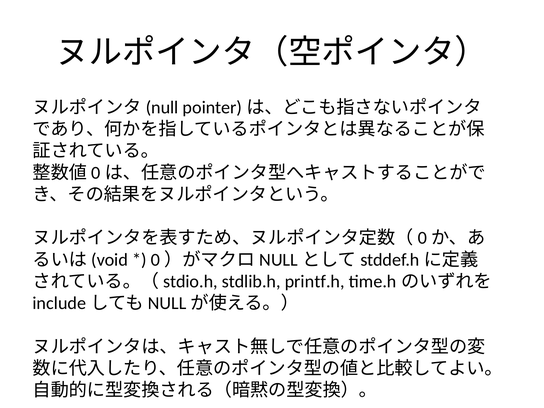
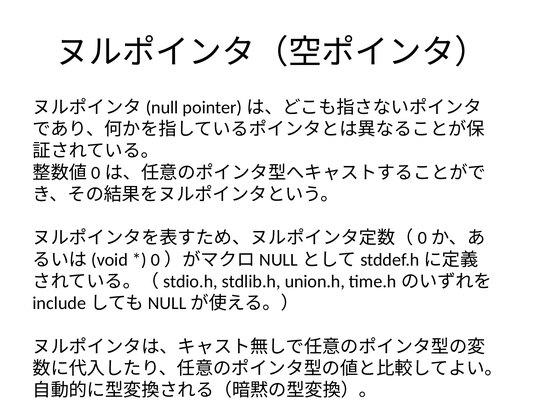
printf.h: printf.h -> union.h
